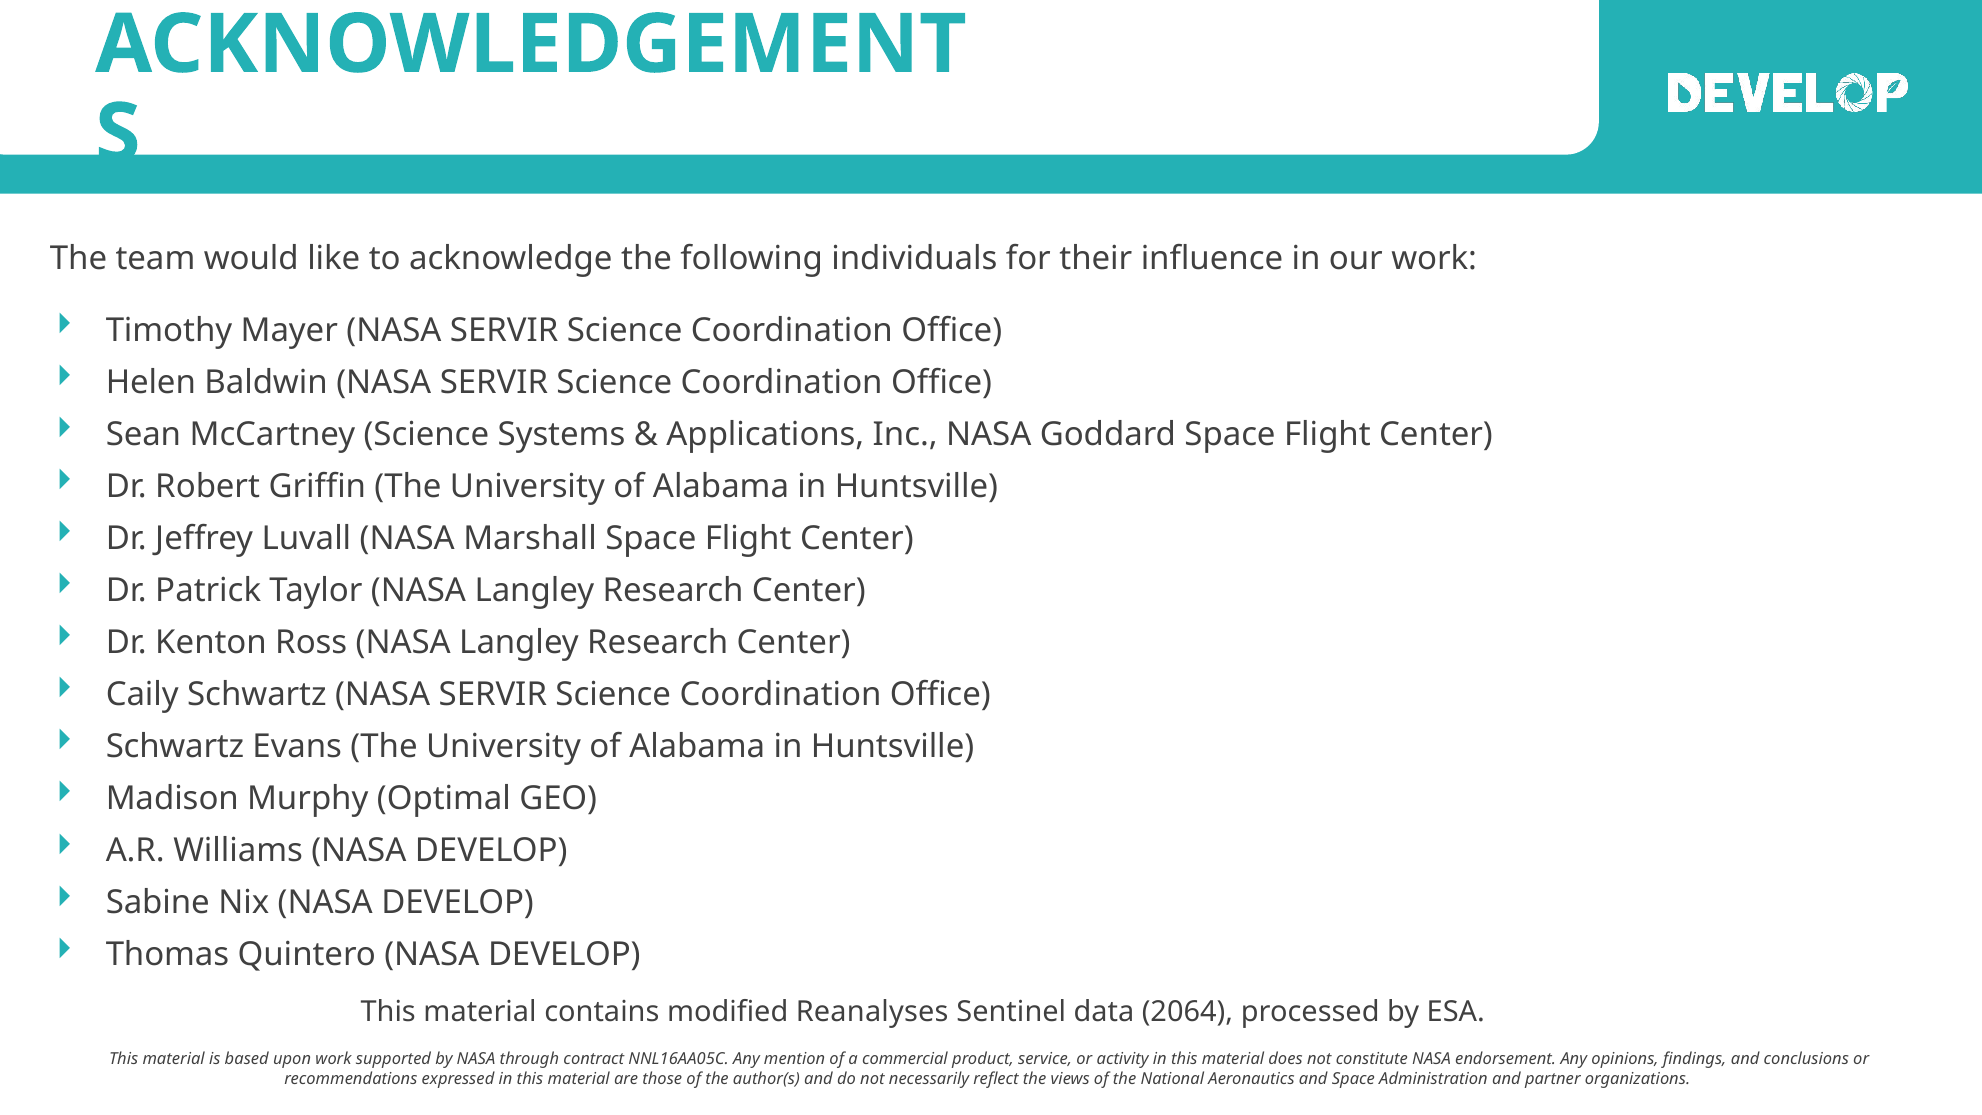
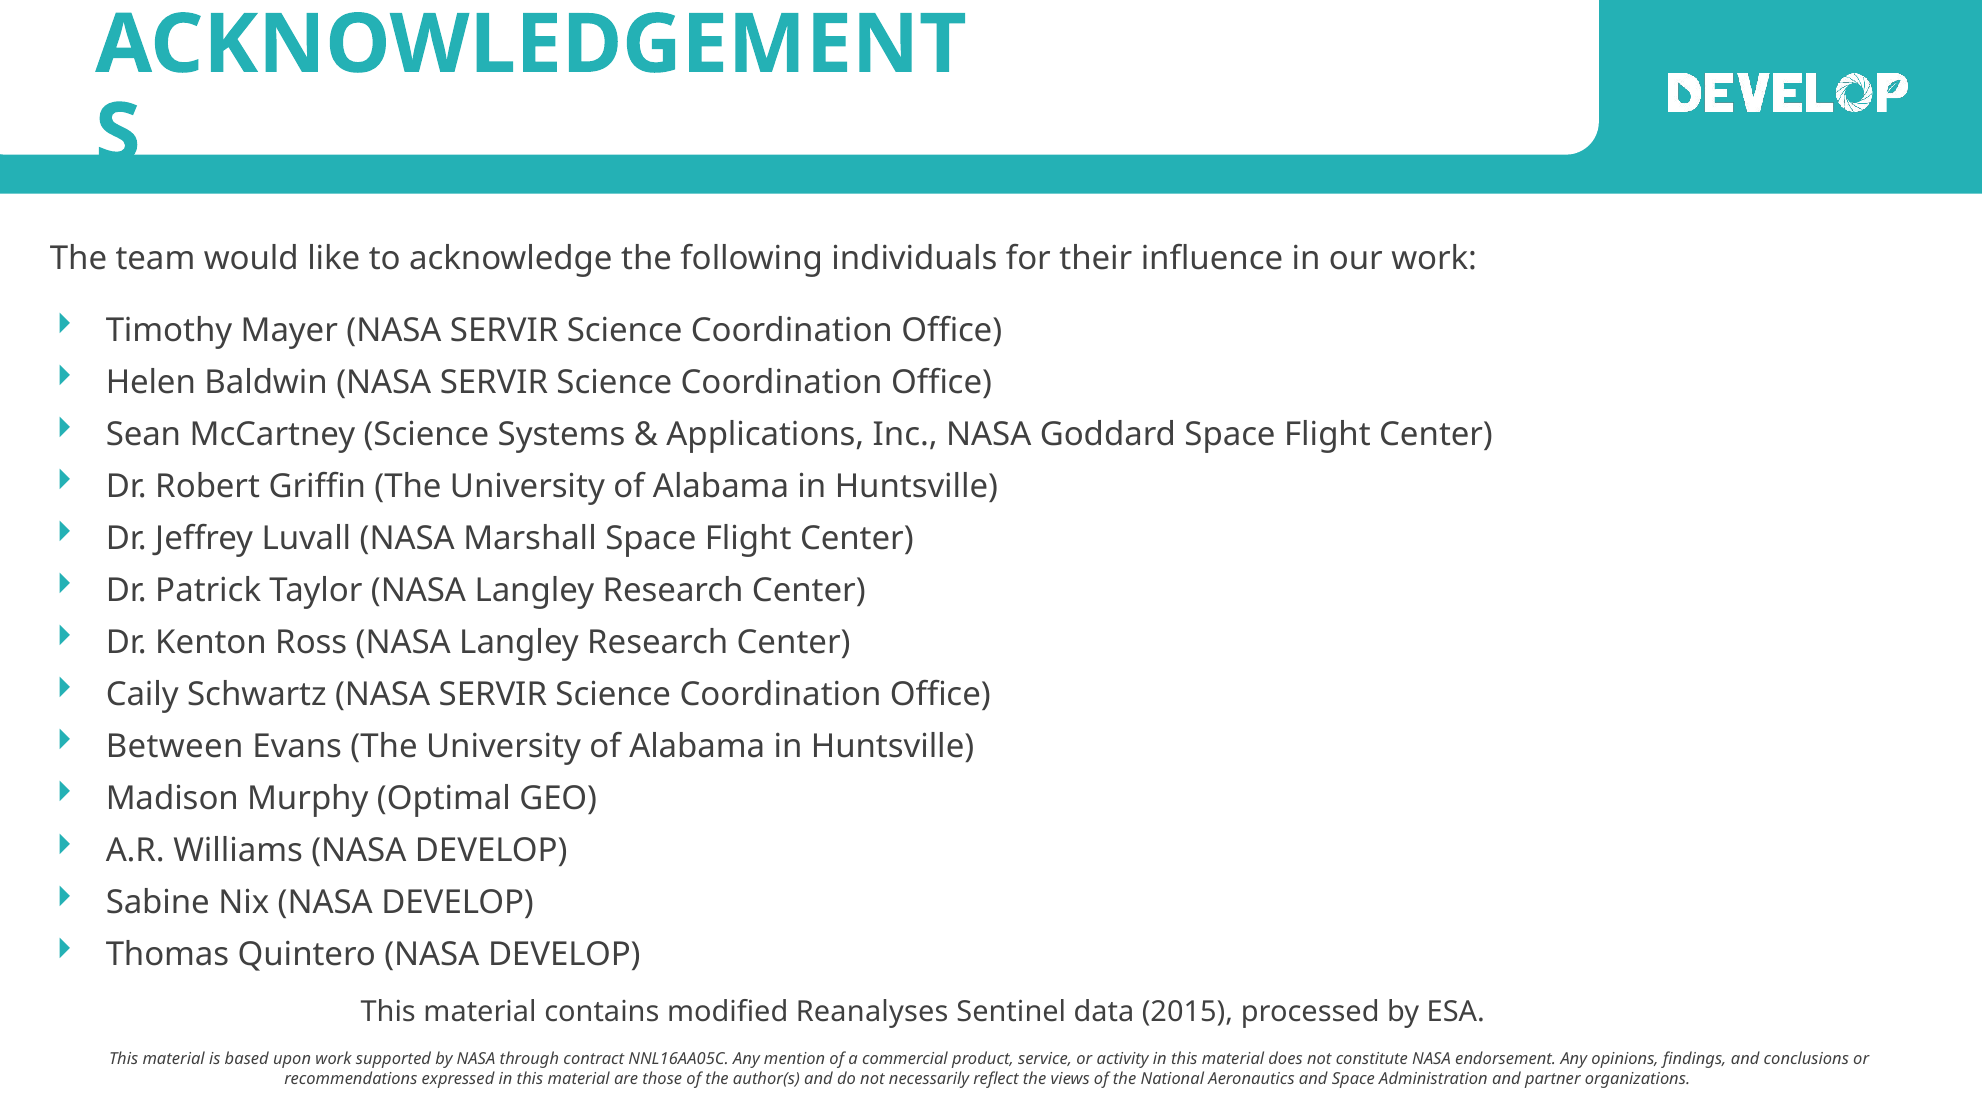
Schwartz at (175, 746): Schwartz -> Between
2064: 2064 -> 2015
